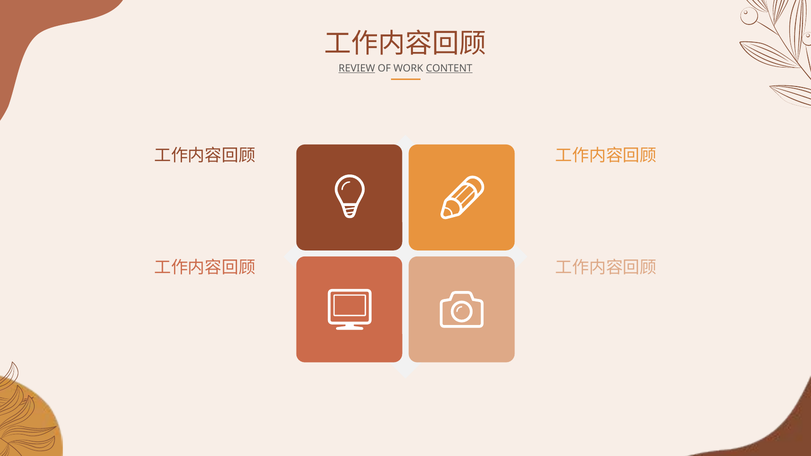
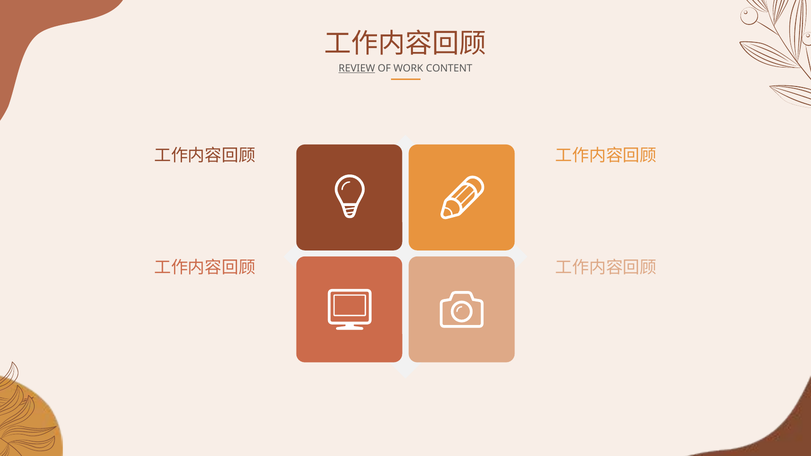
CONTENT underline: present -> none
